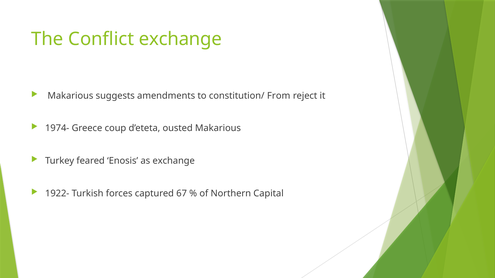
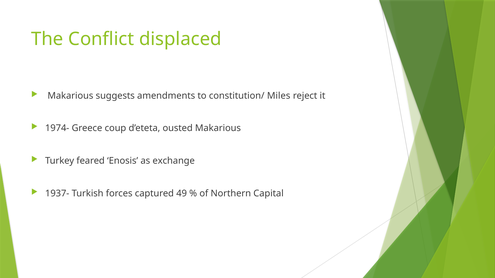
Conflict exchange: exchange -> displaced
From: From -> Miles
1922-: 1922- -> 1937-
67: 67 -> 49
